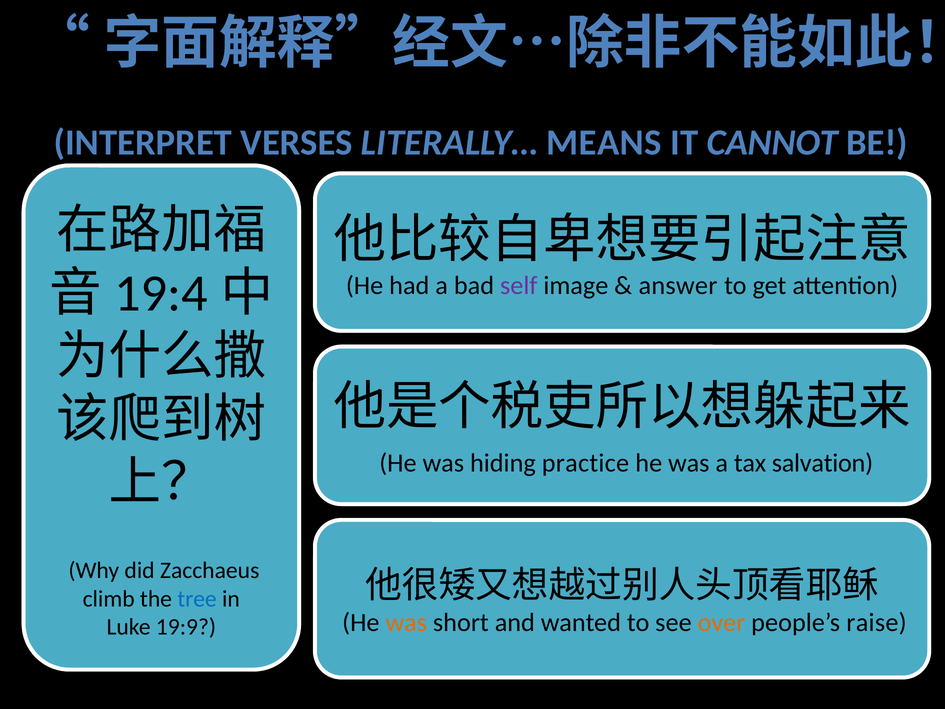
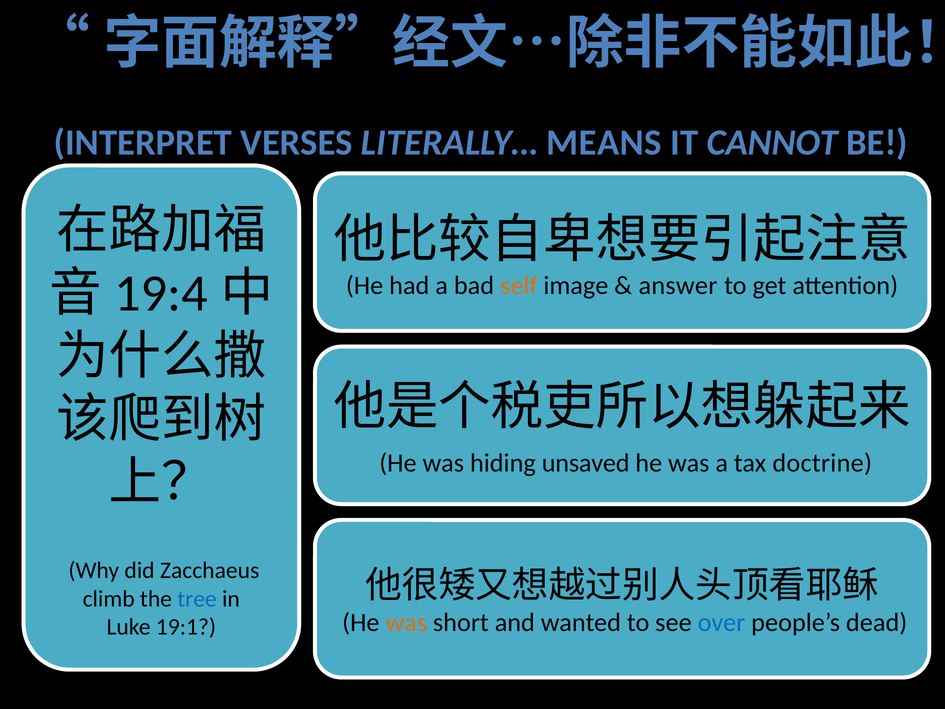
self colour: purple -> orange
practice: practice -> unsaved
salvation: salvation -> doctrine
over colour: orange -> blue
raise: raise -> dead
19:9: 19:9 -> 19:1
